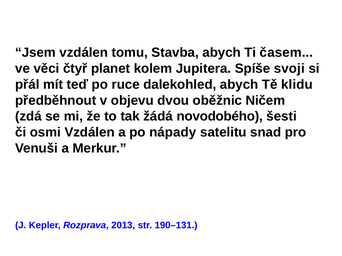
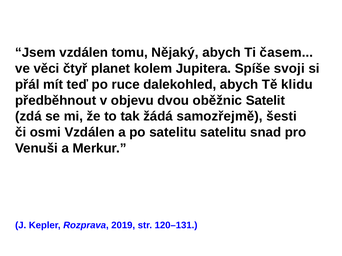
Stavba: Stavba -> Nějaký
Ničem: Ničem -> Satelit
novodobého: novodobého -> samozřejmě
po nápady: nápady -> satelitu
2013: 2013 -> 2019
190–131: 190–131 -> 120–131
